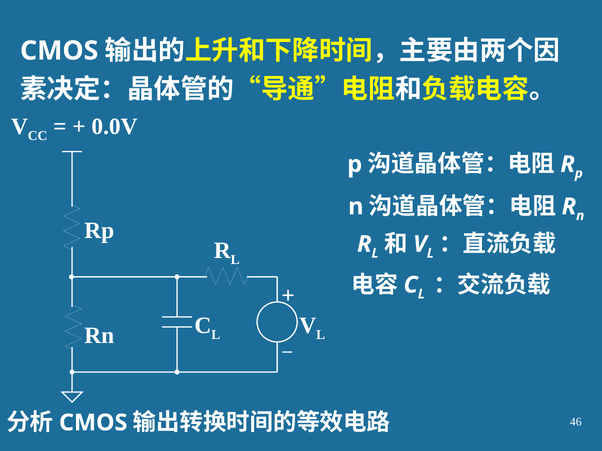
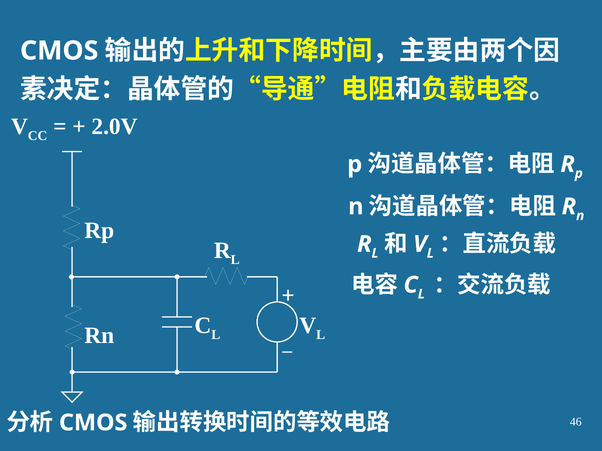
0.0V: 0.0V -> 2.0V
